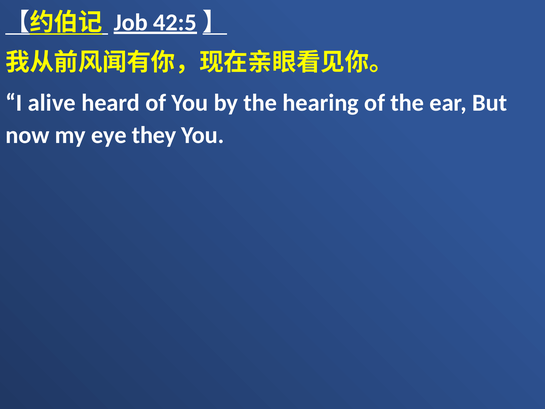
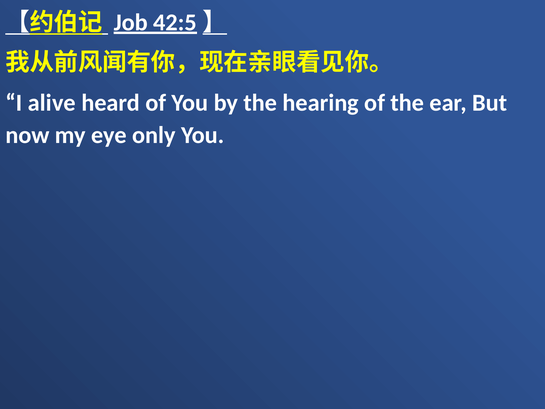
they: they -> only
